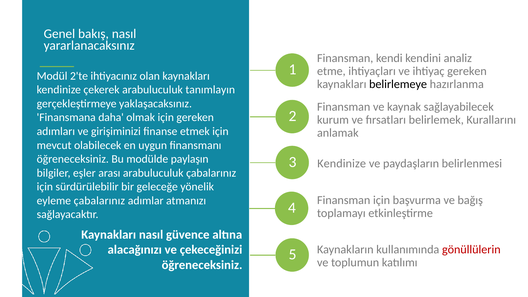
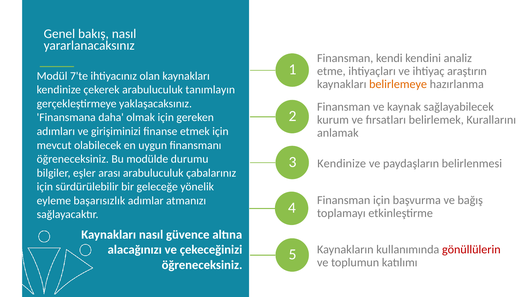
ihtiyaç gereken: gereken -> araştırın
2'te: 2'te -> 7'te
belirlemeye colour: black -> orange
paylaşın: paylaşın -> durumu
eyleme çabalarınız: çabalarınız -> başarısızlık
